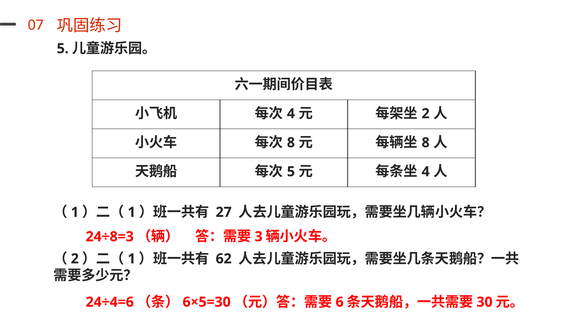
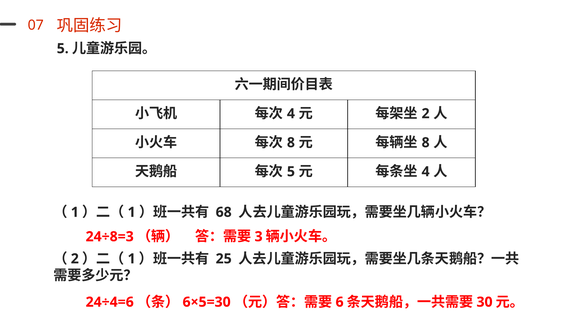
27: 27 -> 68
62: 62 -> 25
